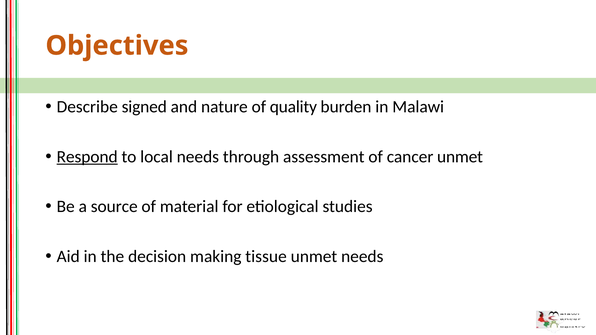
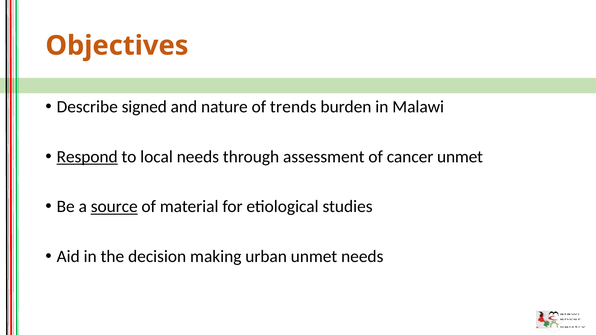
quality: quality -> trends
source underline: none -> present
tissue: tissue -> urban
